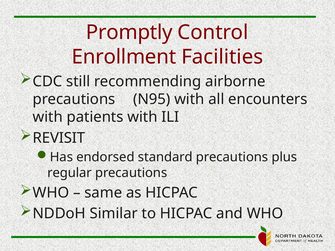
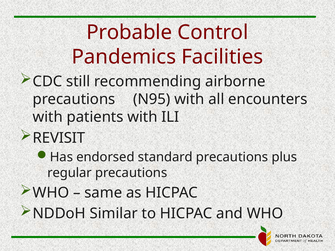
Promptly: Promptly -> Probable
Enrollment: Enrollment -> Pandemics
